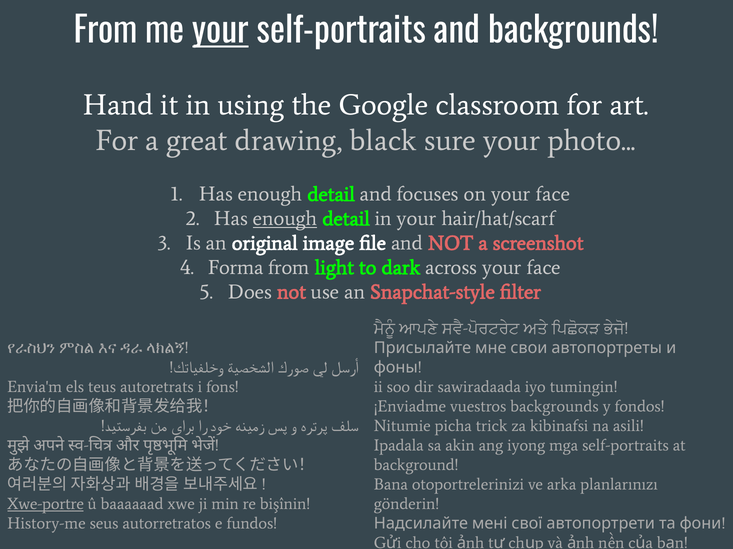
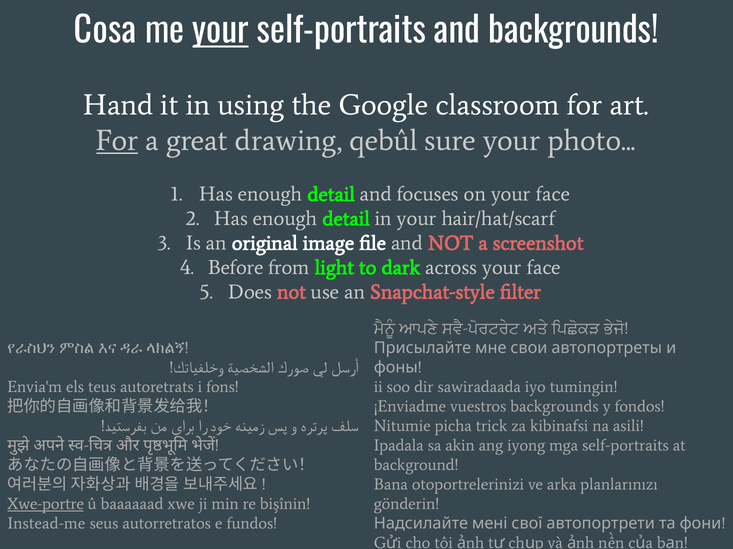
From at (105, 31): From -> Cosa
For at (117, 141) underline: none -> present
black: black -> qebûl
enough at (285, 219) underline: present -> none
Forma: Forma -> Before
History-me: History-me -> Instead-me
